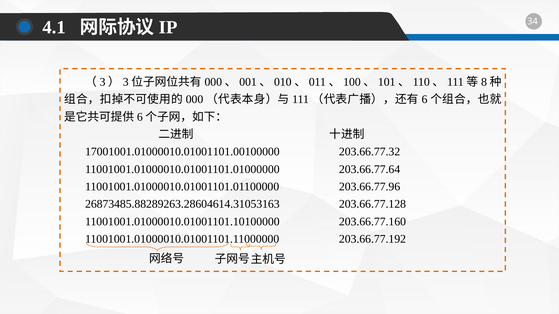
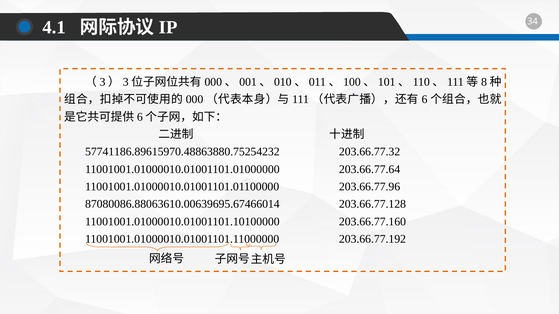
17001001.01000010.01001101.00100000: 17001001.01000010.01001101.00100000 -> 57741186.89615970.48863880.75254232
26873485.88289263.28604614.31053163: 26873485.88289263.28604614.31053163 -> 87080086.88063610.00639695.67466014
